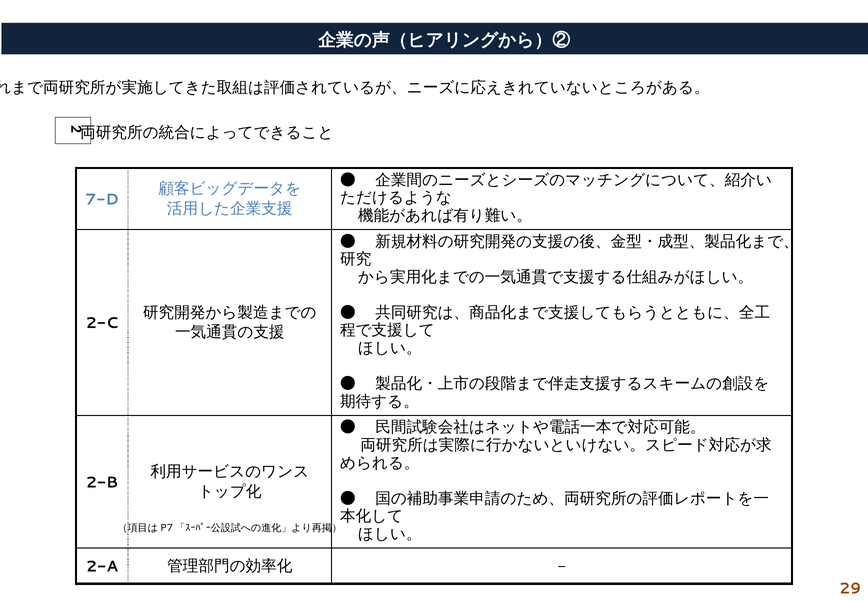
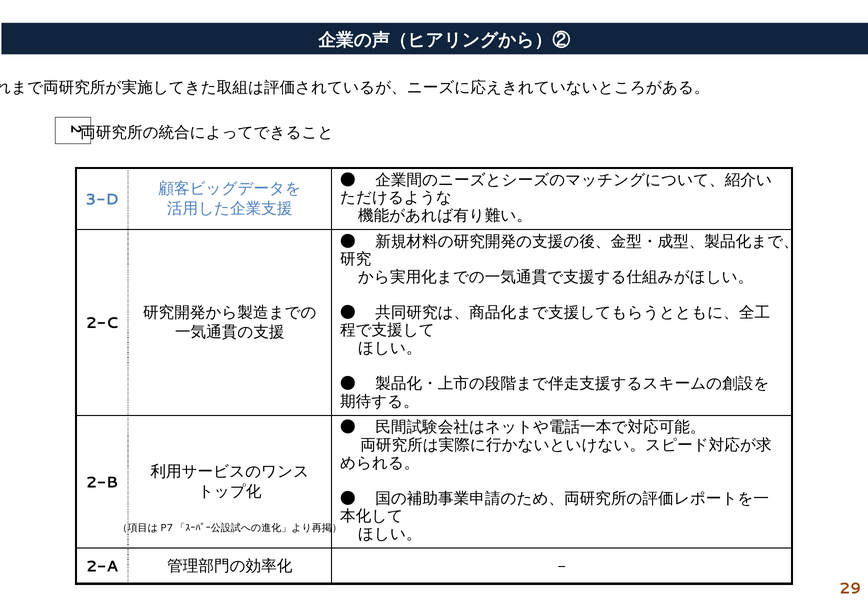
7-D: 7-D -> 3-D
